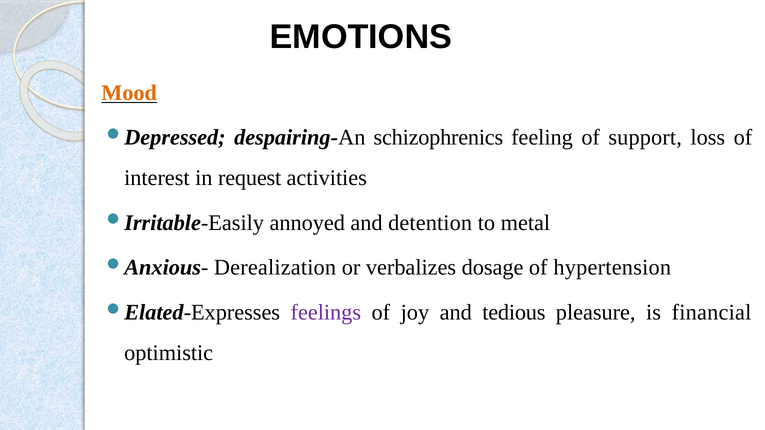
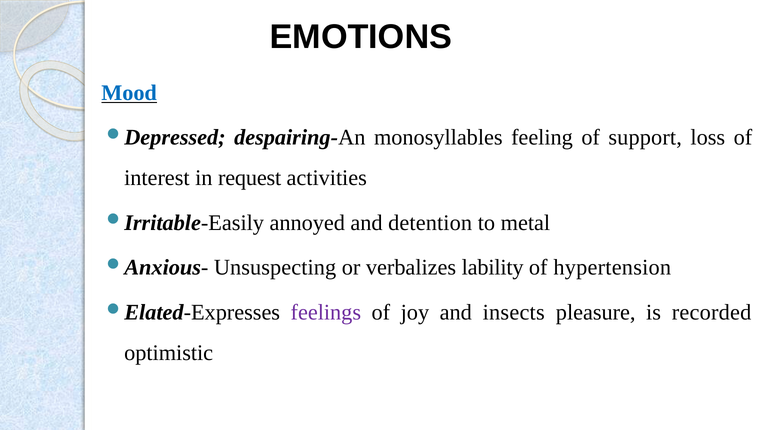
Mood colour: orange -> blue
schizophrenics: schizophrenics -> monosyllables
Derealization: Derealization -> Unsuspecting
dosage: dosage -> lability
tedious: tedious -> insects
financial: financial -> recorded
